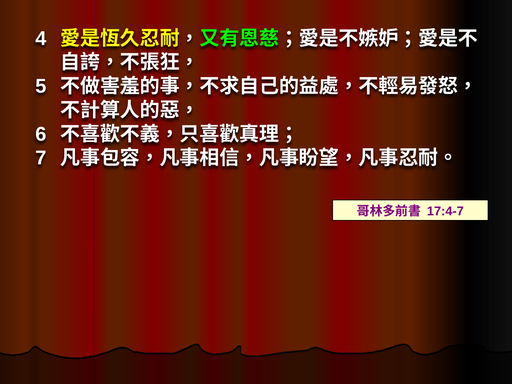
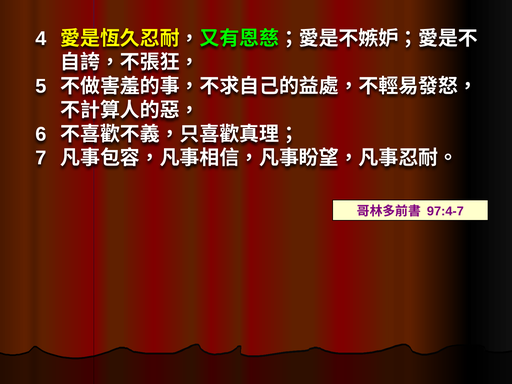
17:4-7: 17:4-7 -> 97:4-7
